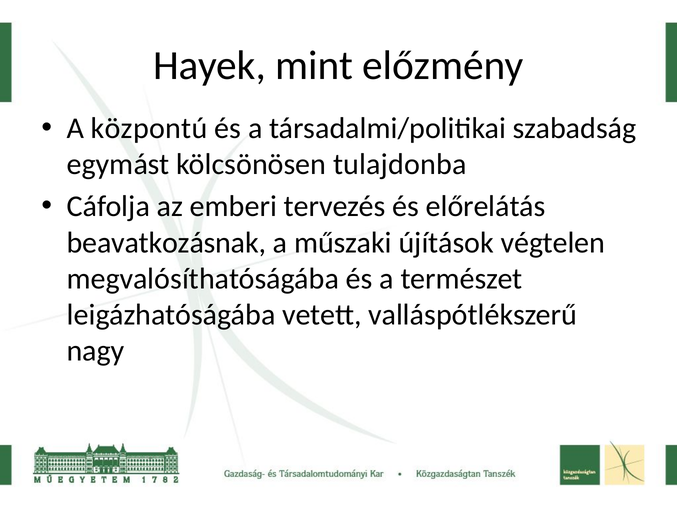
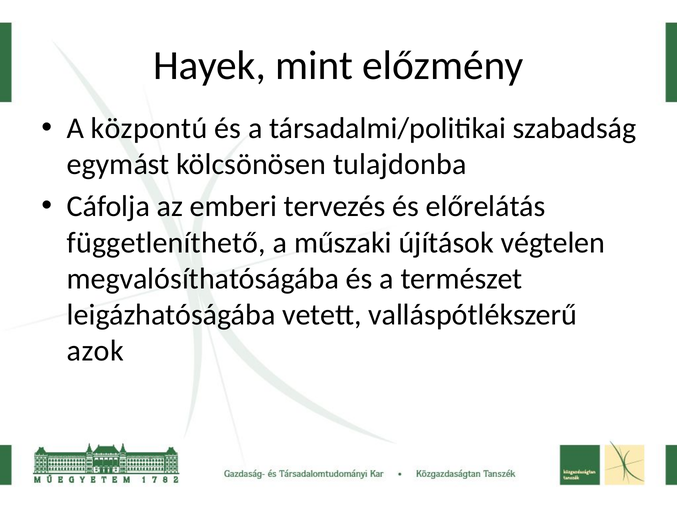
beavatkozásnak: beavatkozásnak -> függetleníthető
nagy: nagy -> azok
